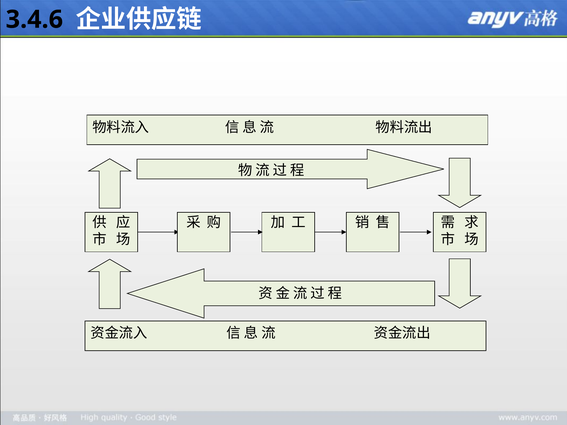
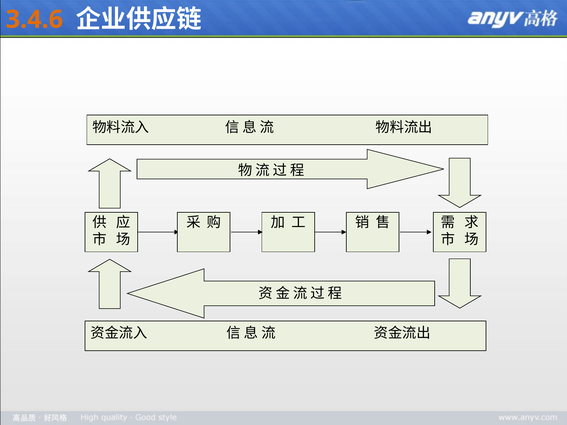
3.4.6 colour: black -> orange
